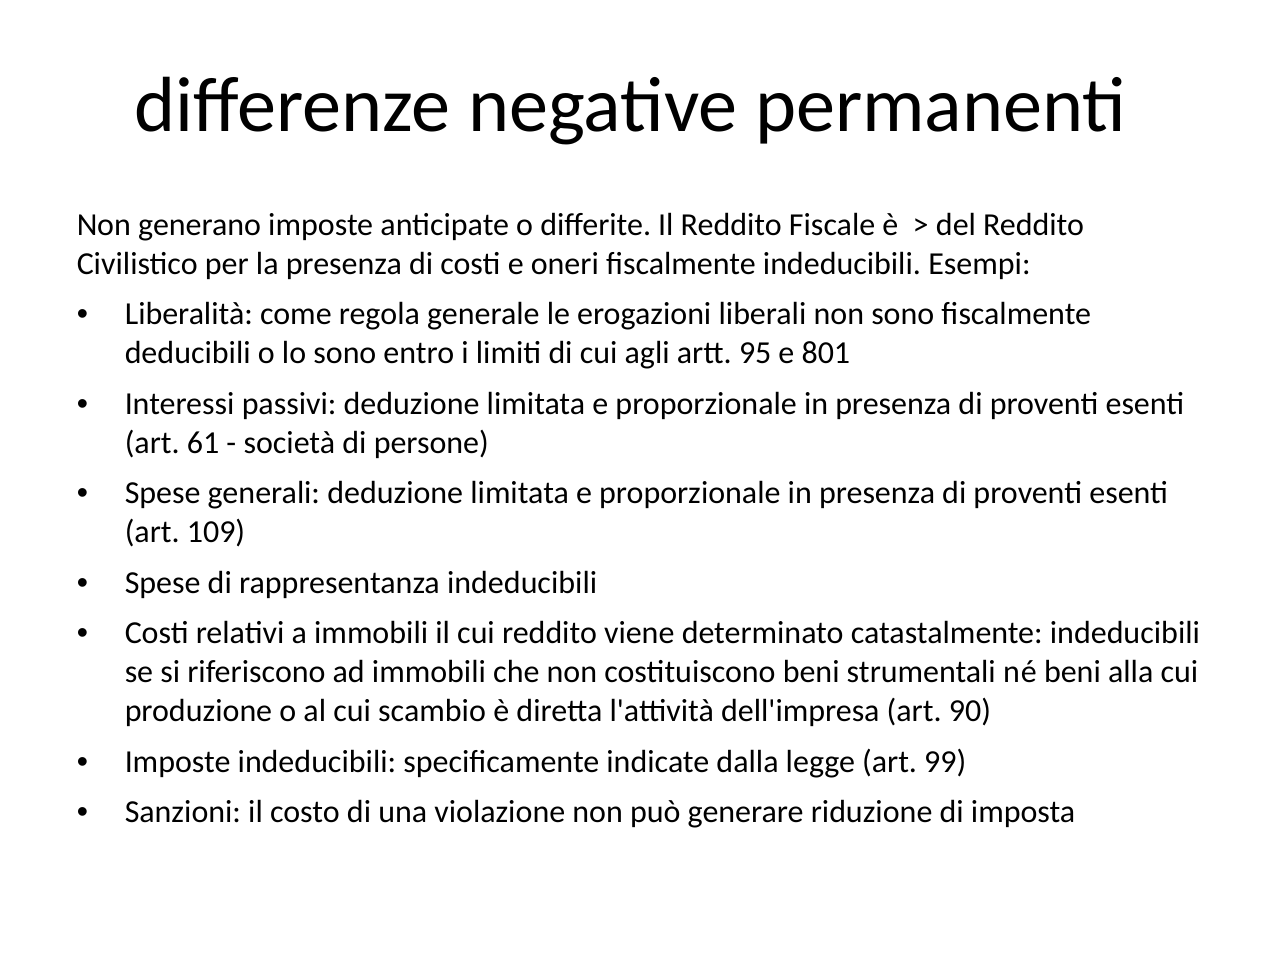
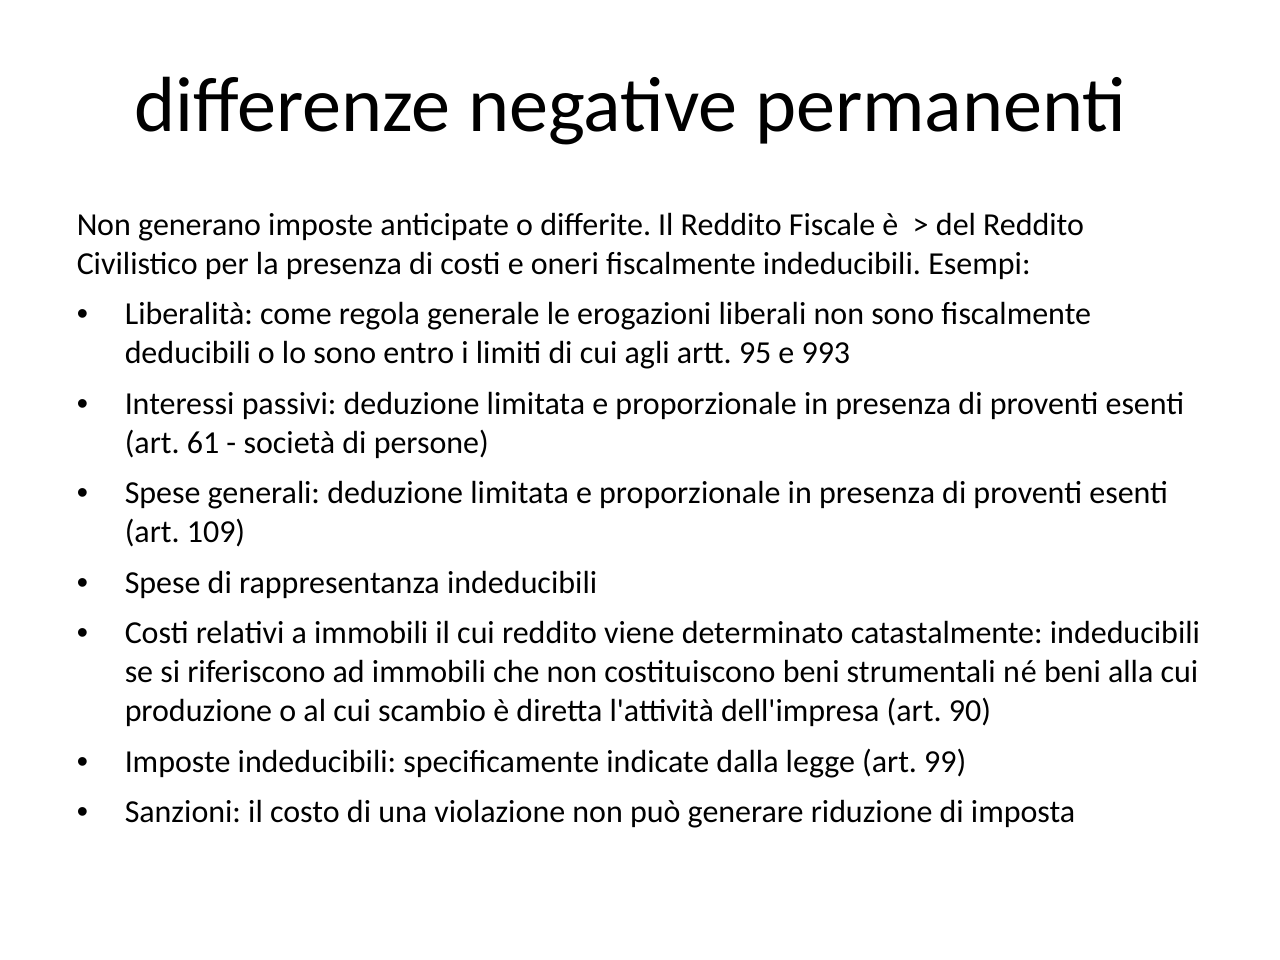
801: 801 -> 993
